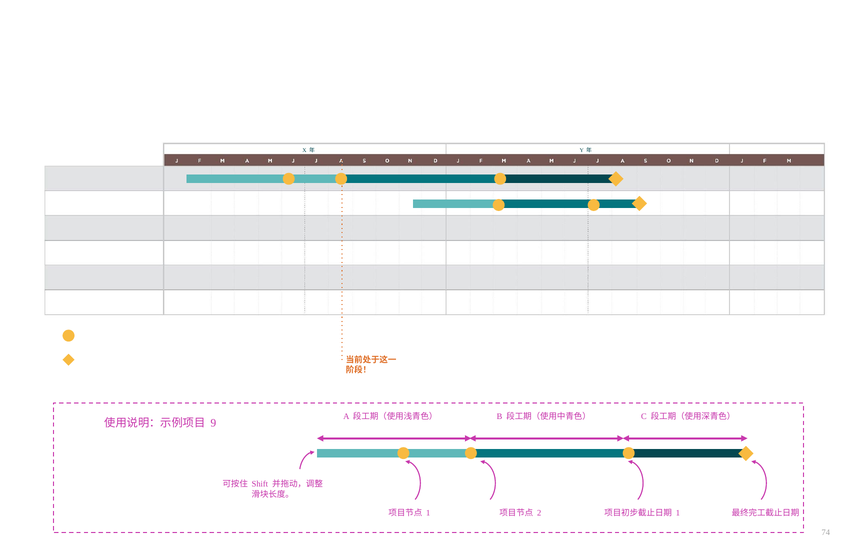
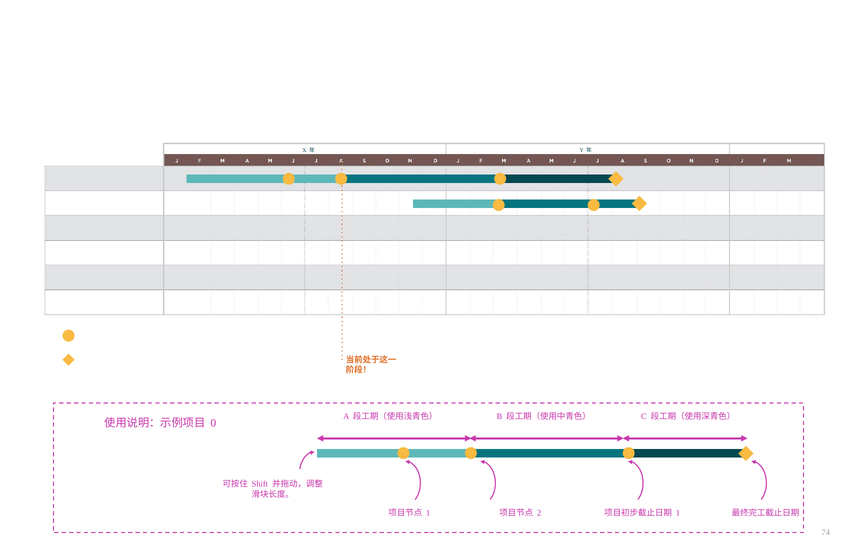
9: 9 -> 0
